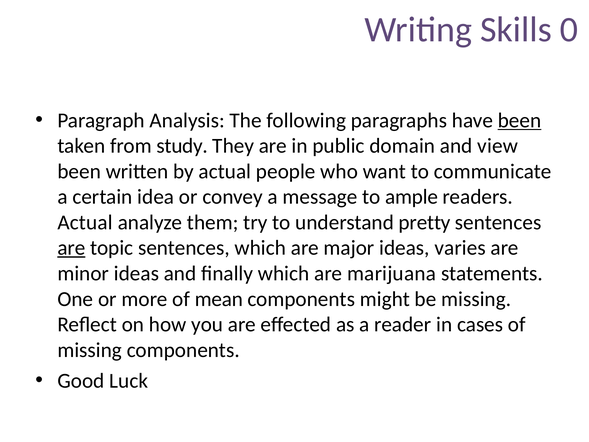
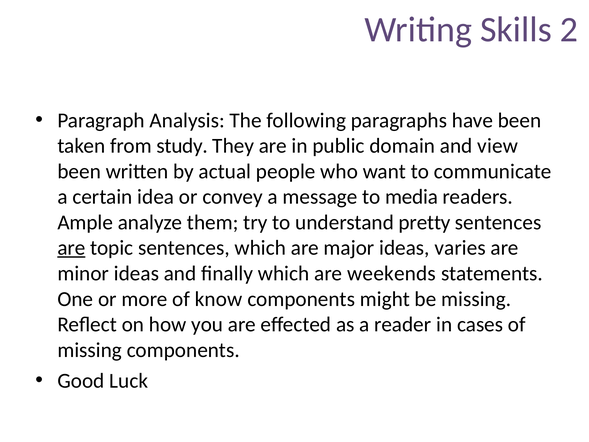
0: 0 -> 2
been at (520, 120) underline: present -> none
ample: ample -> media
Actual at (85, 222): Actual -> Ample
marijuana: marijuana -> weekends
mean: mean -> know
